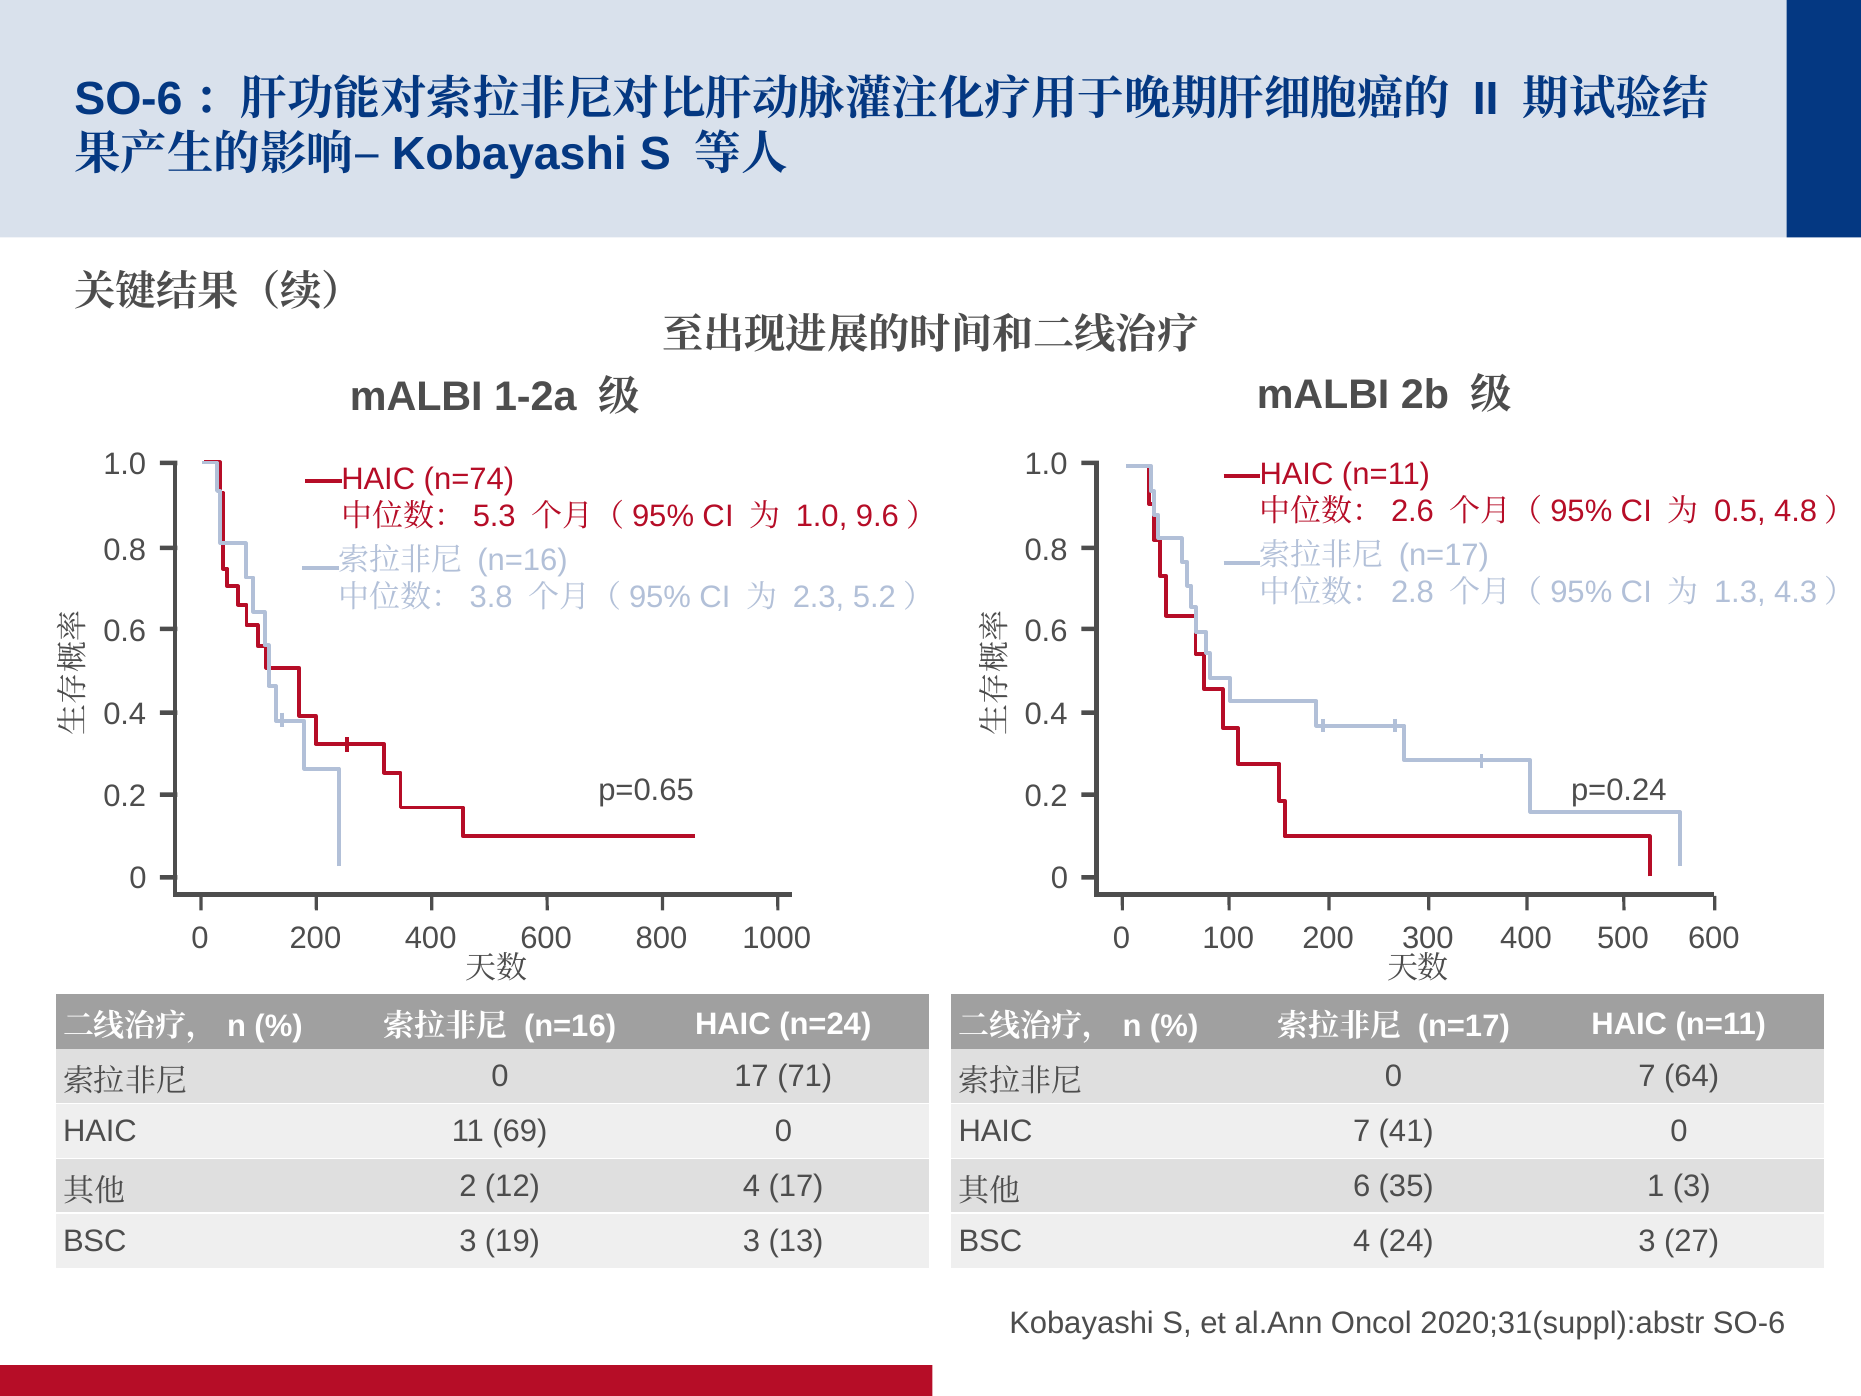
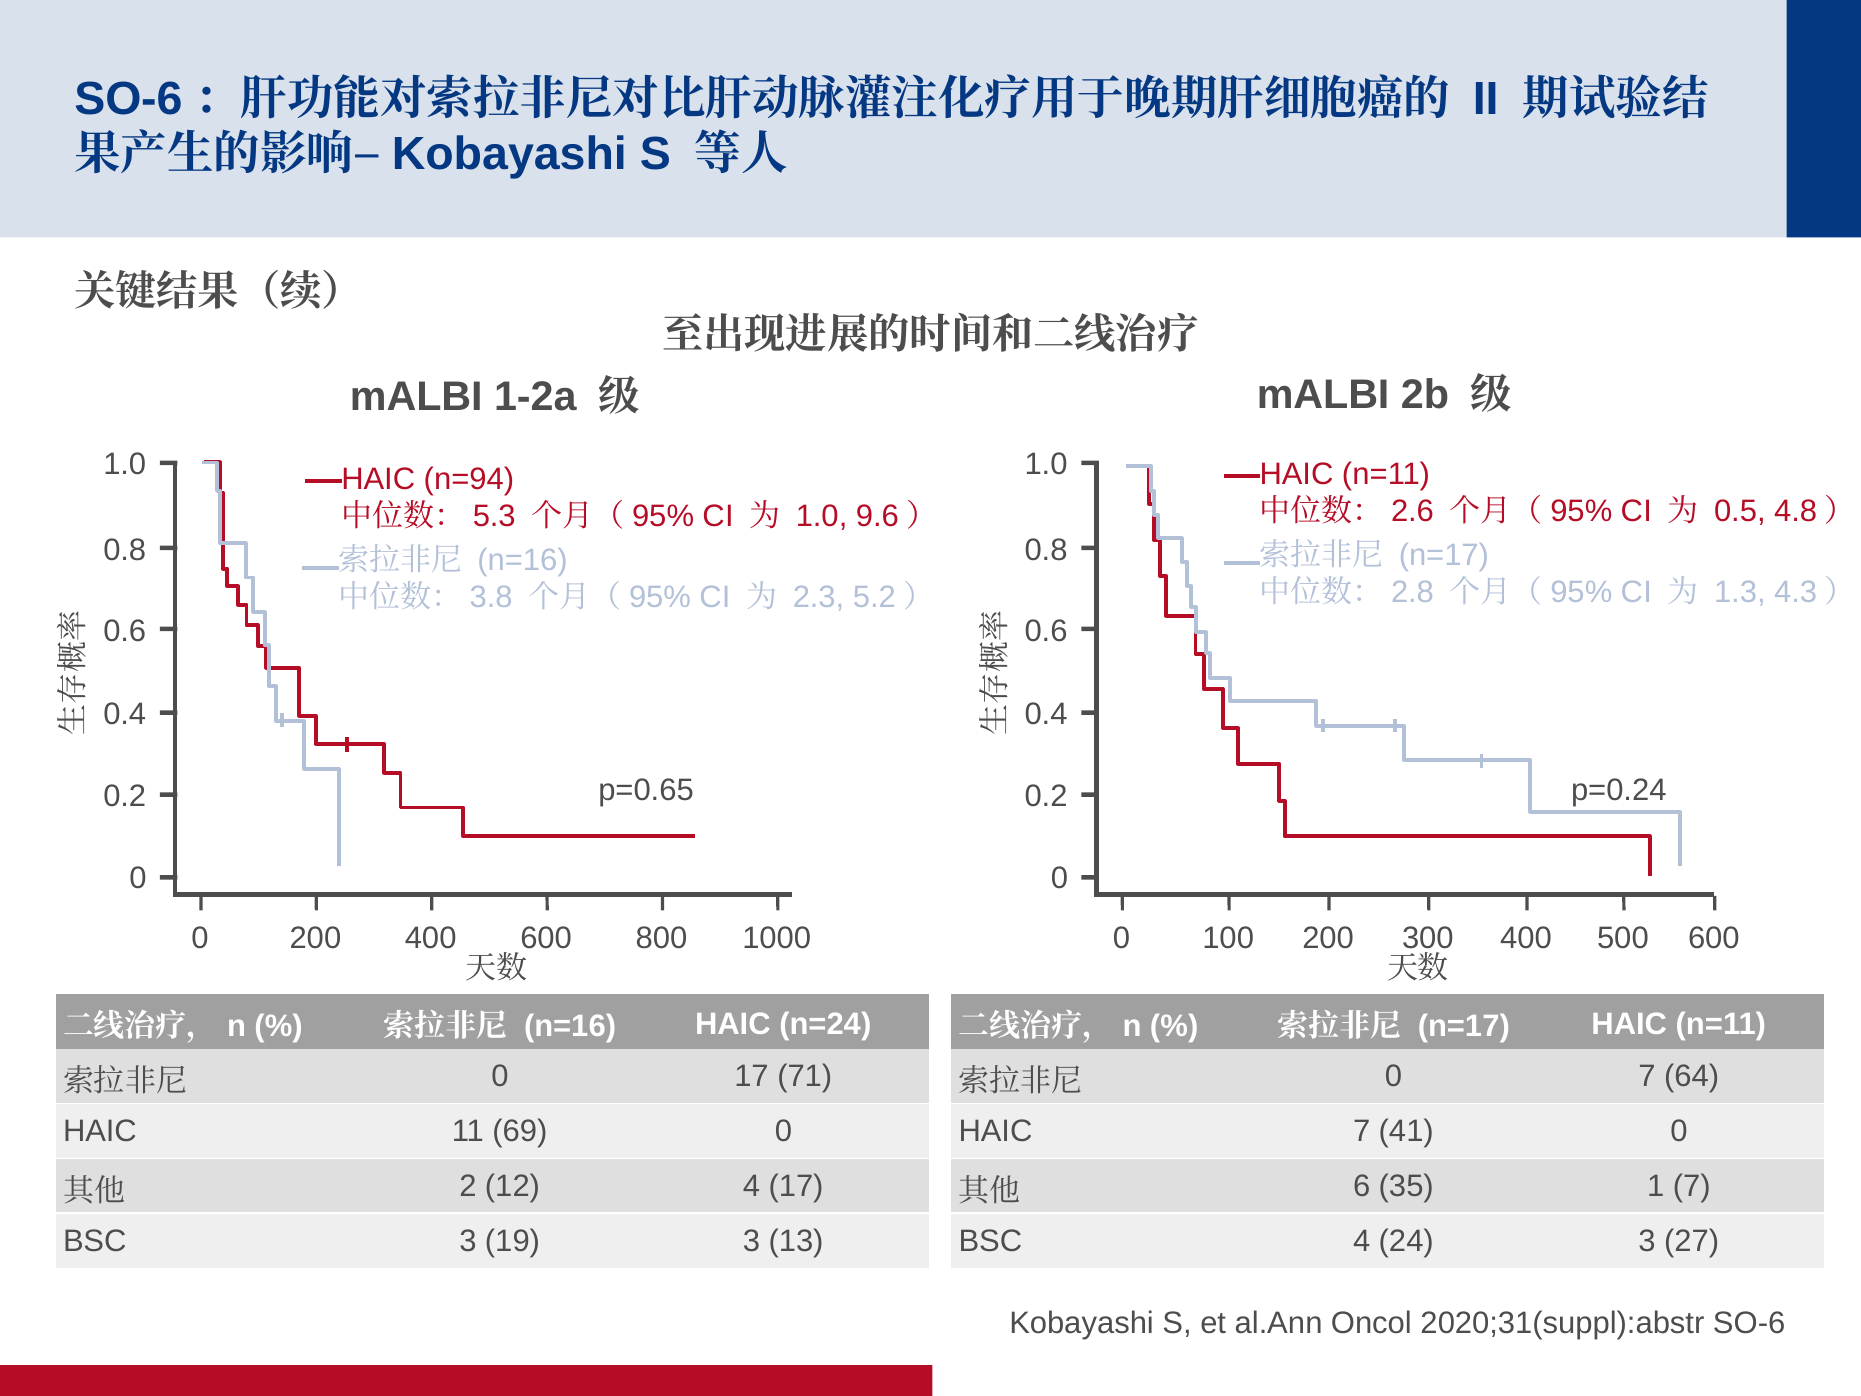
n=74: n=74 -> n=94
1 3: 3 -> 7
